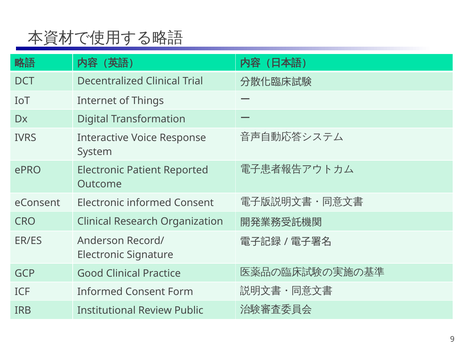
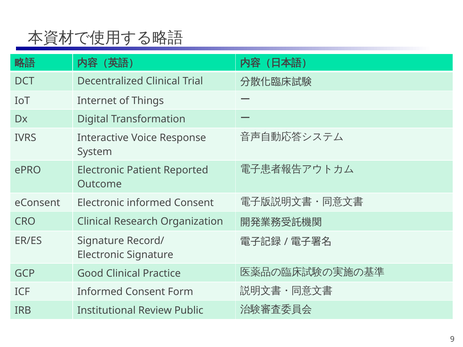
ER/ES Anderson: Anderson -> Signature
